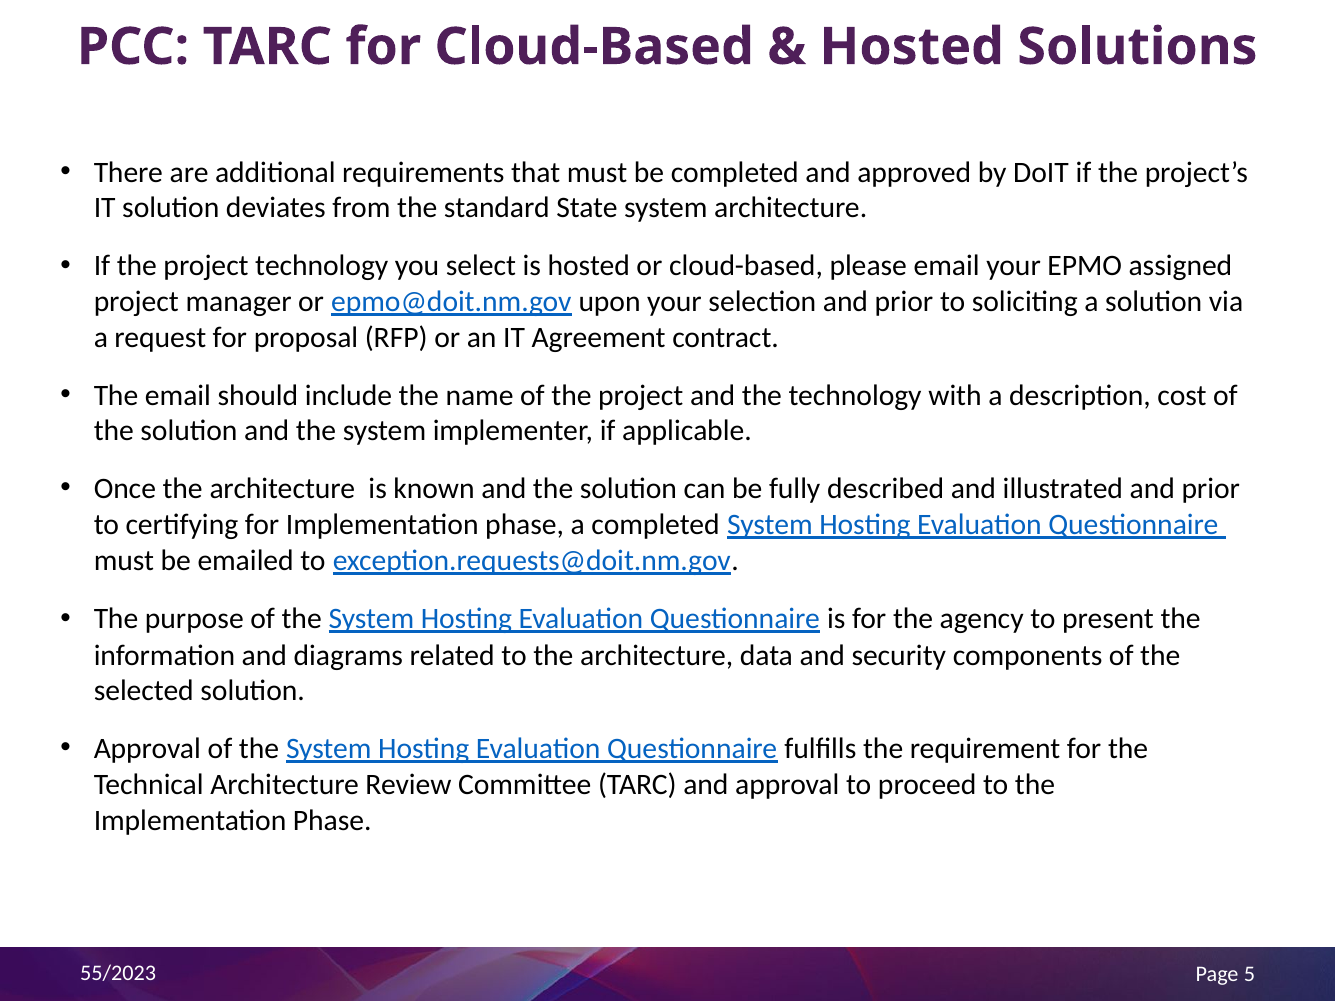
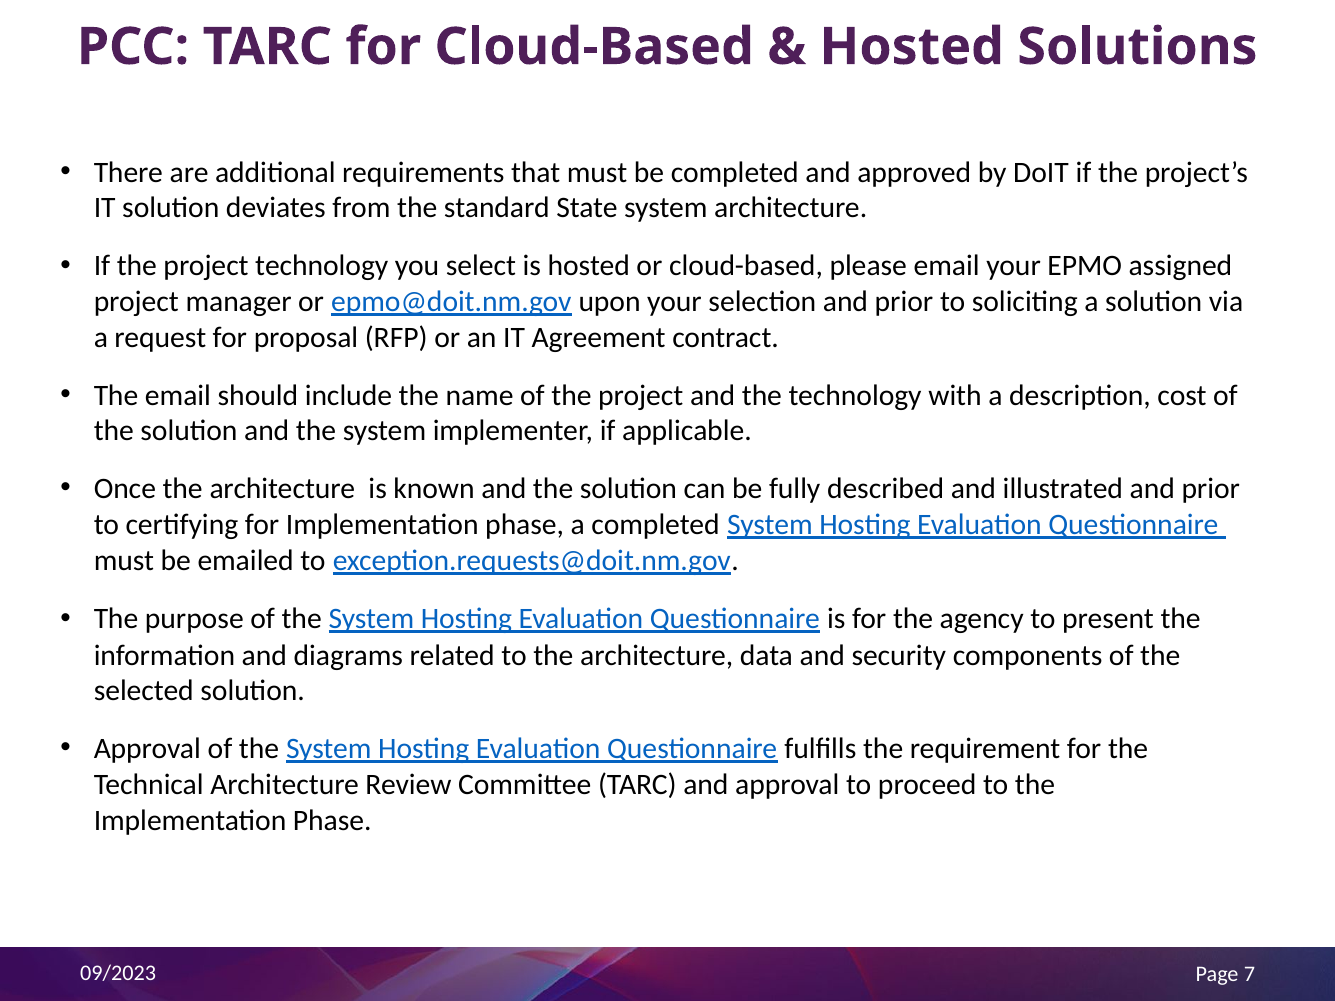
55/2023: 55/2023 -> 09/2023
5: 5 -> 7
